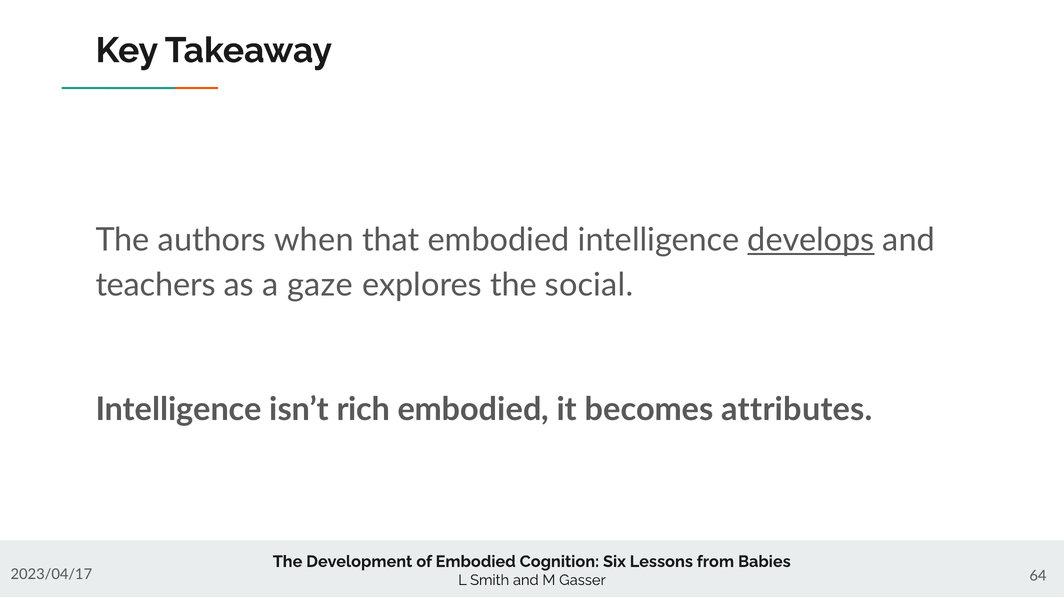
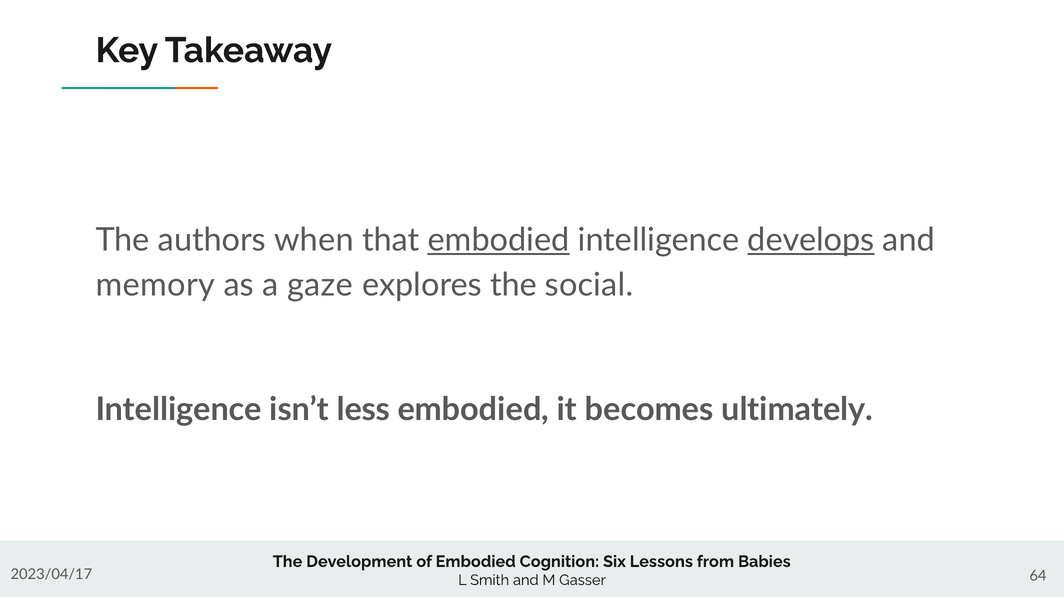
embodied at (499, 240) underline: none -> present
teachers: teachers -> memory
rich: rich -> less
attributes: attributes -> ultimately
